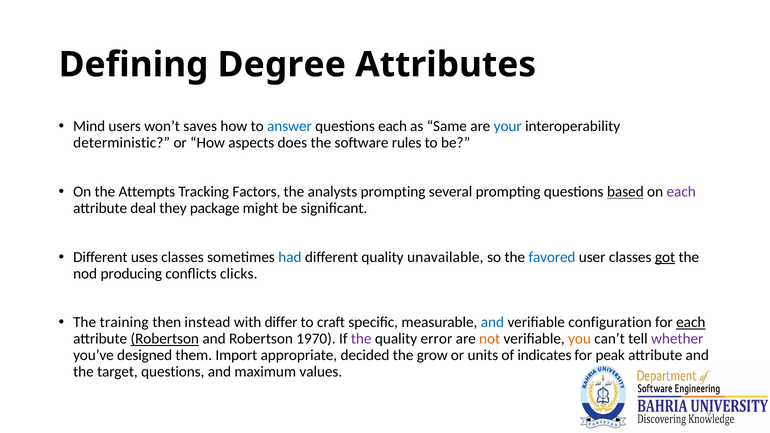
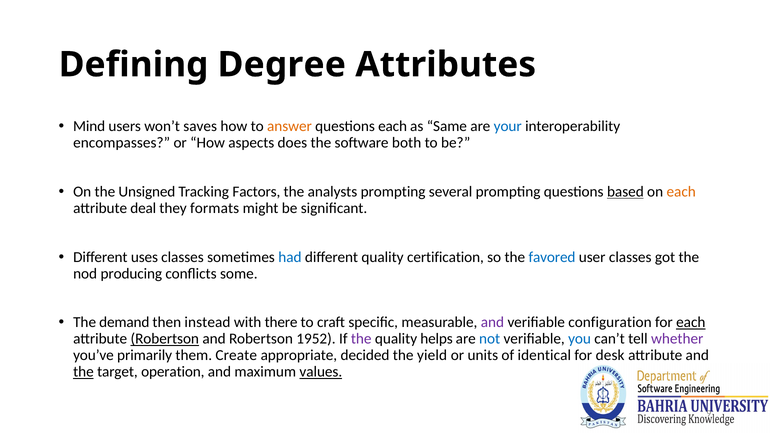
answer colour: blue -> orange
deterministic: deterministic -> encompasses
rules: rules -> both
Attempts: Attempts -> Unsigned
each at (681, 192) colour: purple -> orange
package: package -> formats
unavailable: unavailable -> certification
got underline: present -> none
clicks: clicks -> some
training: training -> demand
differ: differ -> there
and at (492, 323) colour: blue -> purple
1970: 1970 -> 1952
error: error -> helps
not colour: orange -> blue
you colour: orange -> blue
designed: designed -> primarily
Import: Import -> Create
grow: grow -> yield
indicates: indicates -> identical
peak: peak -> desk
the at (83, 372) underline: none -> present
target questions: questions -> operation
values underline: none -> present
